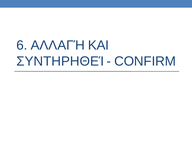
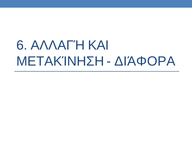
ΣΥΝΤΗΡΗΘΕΊ: ΣΥΝΤΗΡΗΘΕΊ -> ΜΕΤΑΚΊΝΗΣΗ
CONFIRM: CONFIRM -> ΔΙΆΦΟΡΑ
